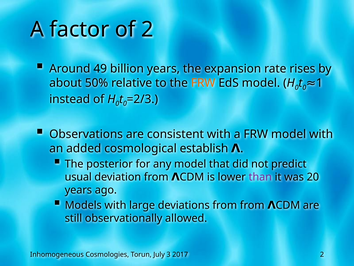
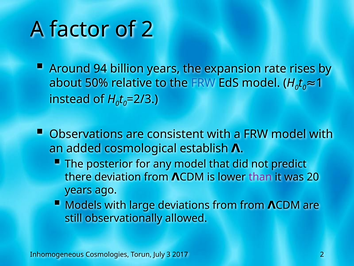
49: 49 -> 94
FRW at (203, 83) colour: orange -> blue
usual: usual -> there
